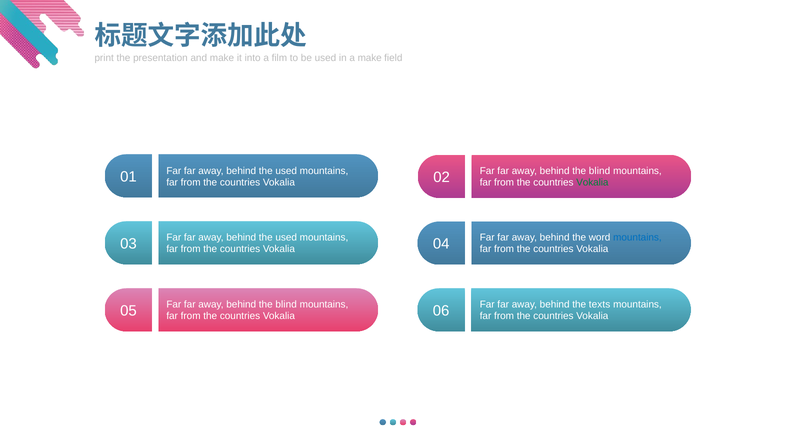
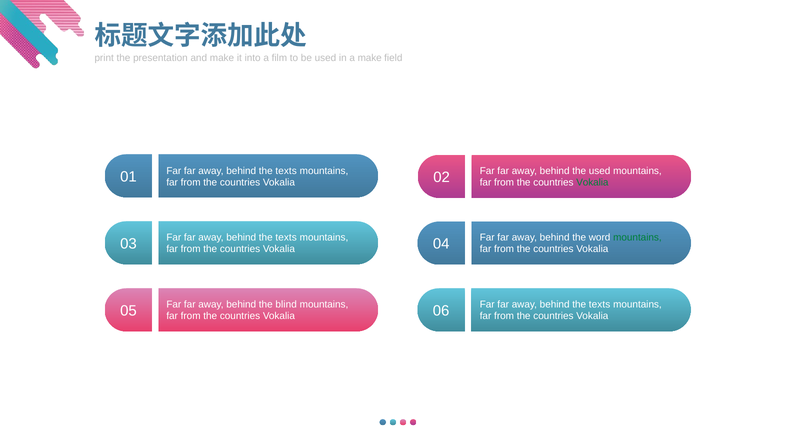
used at (286, 171): used -> texts
blind at (600, 171): blind -> used
used at (286, 237): used -> texts
mountains at (637, 237) colour: blue -> green
